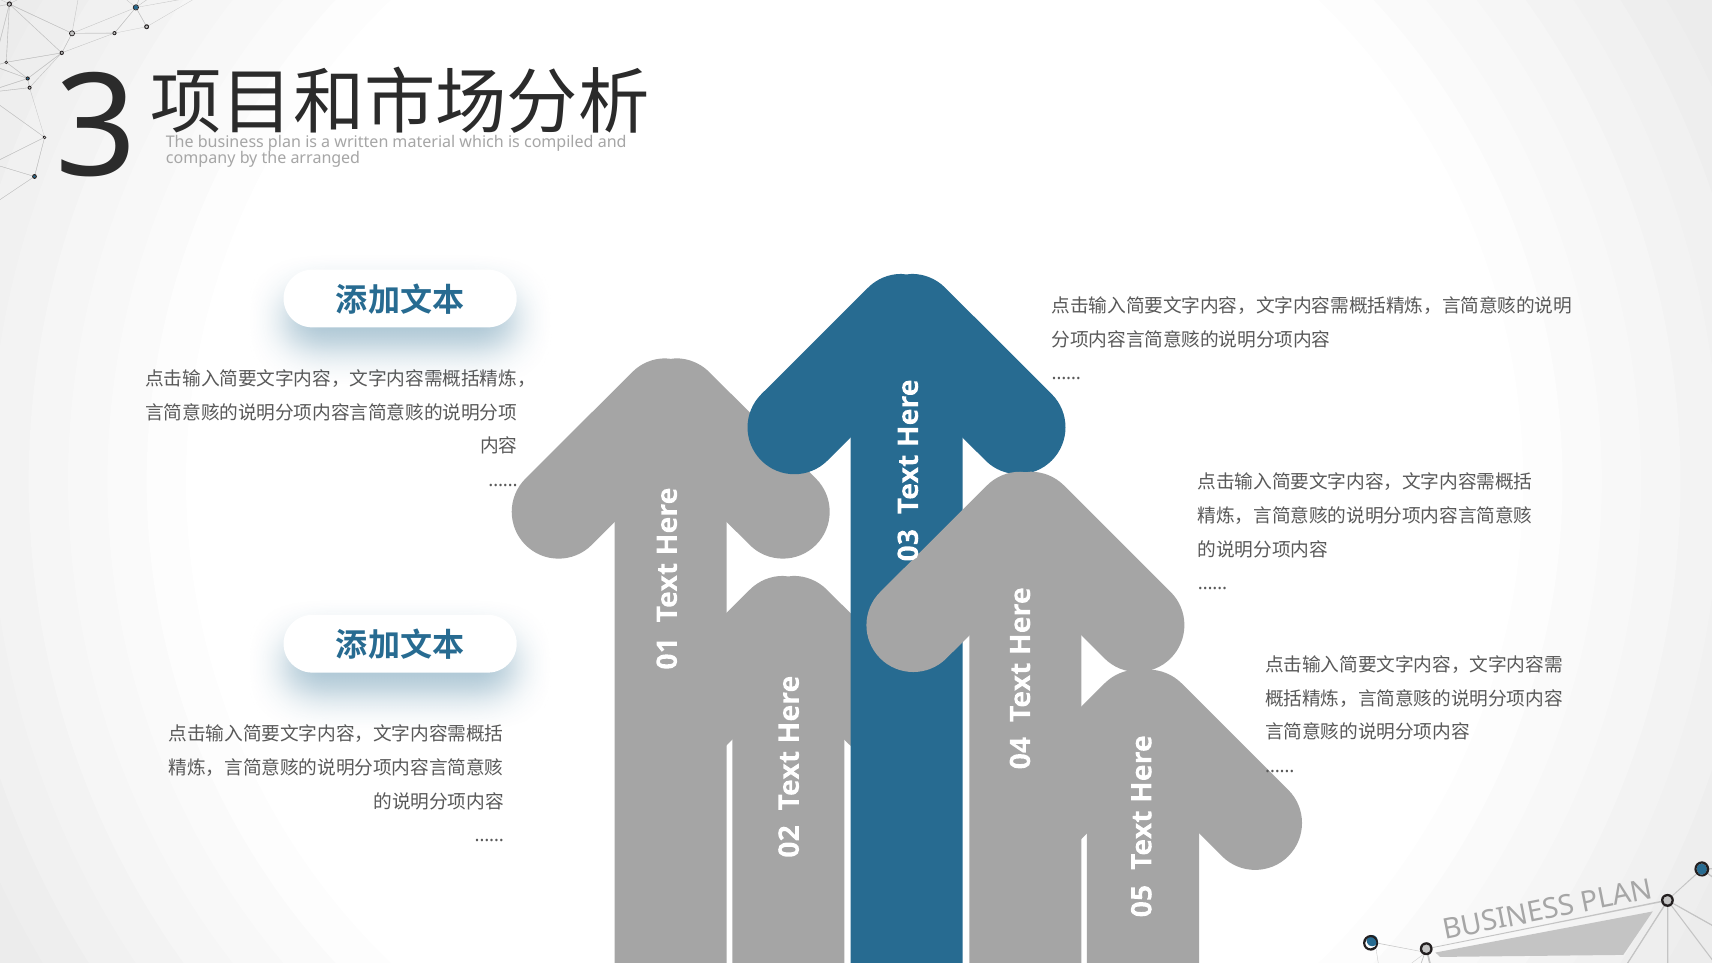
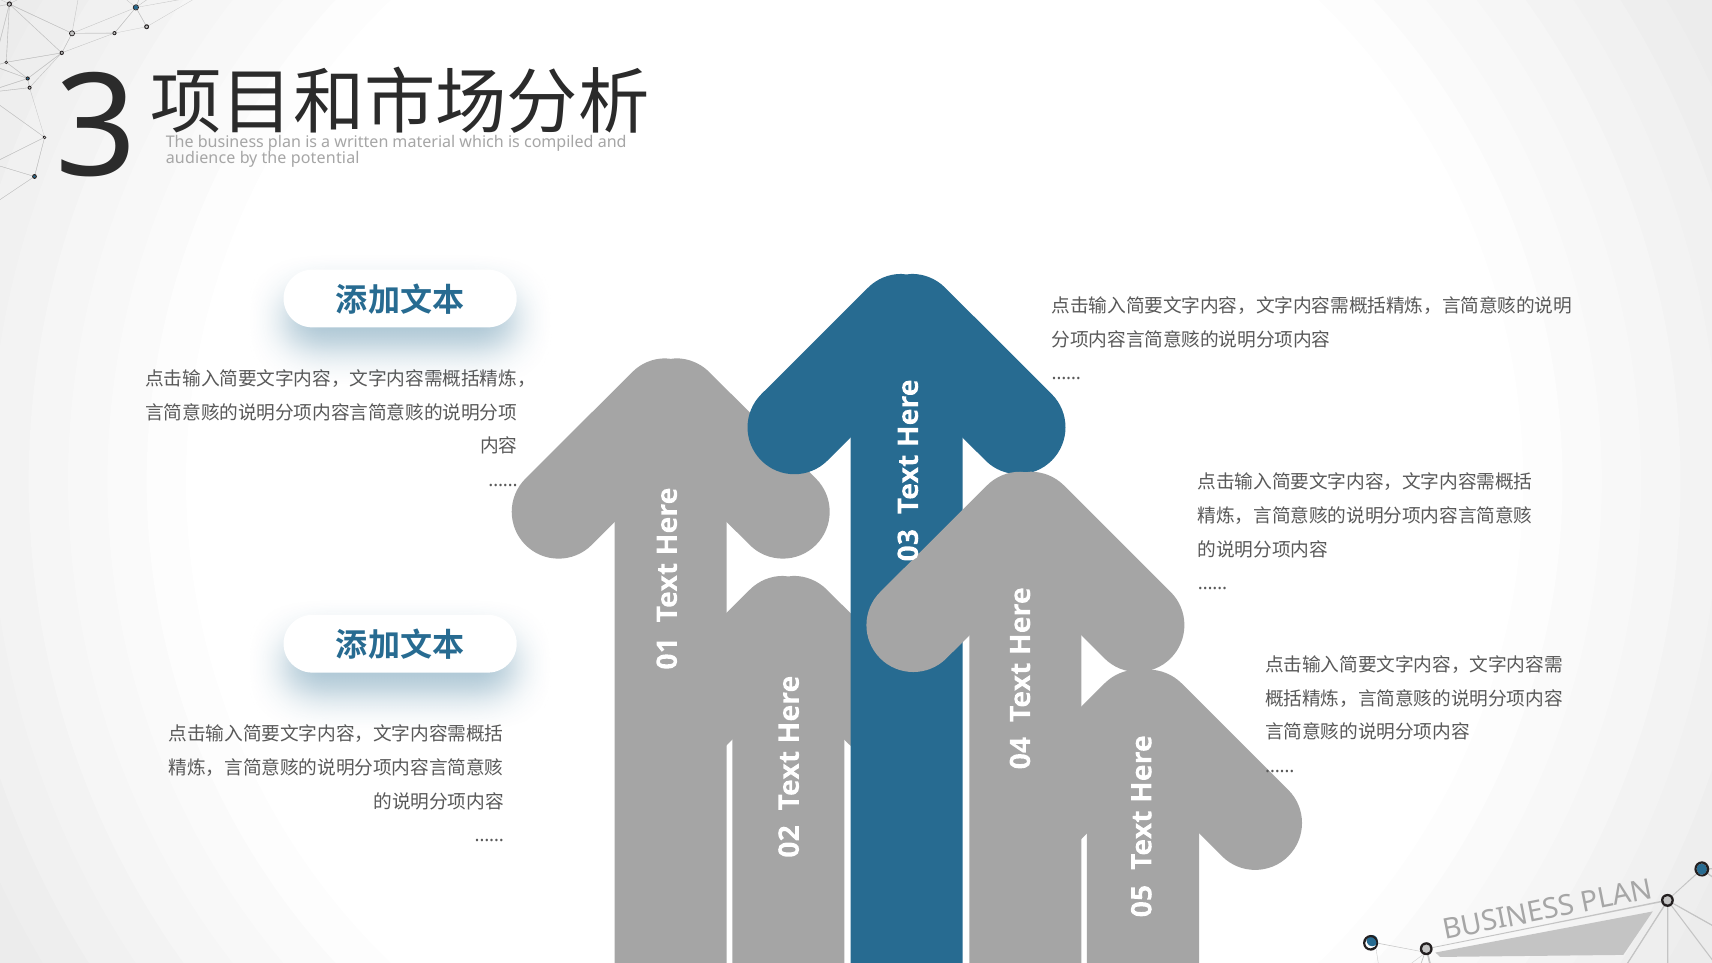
company: company -> audience
arranged: arranged -> potential
